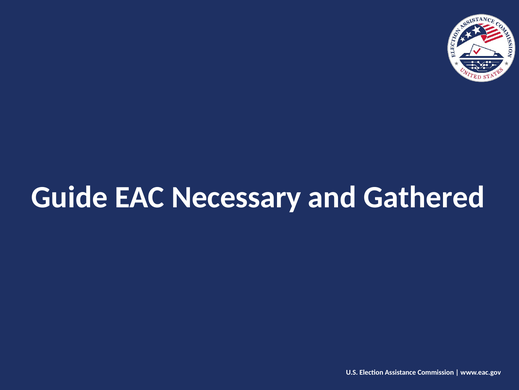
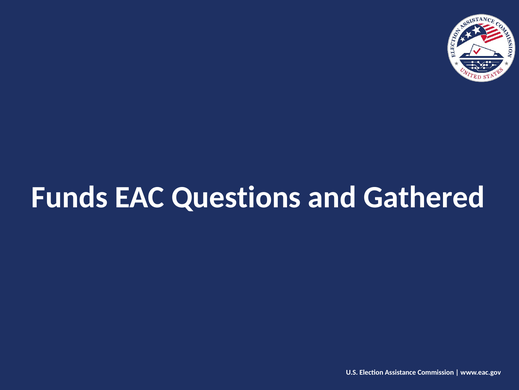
Guide: Guide -> Funds
Necessary: Necessary -> Questions
